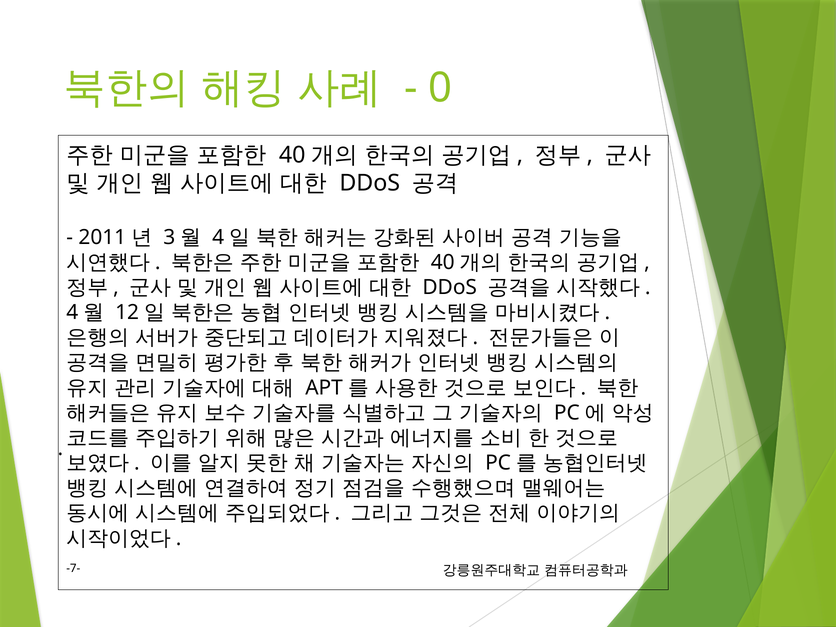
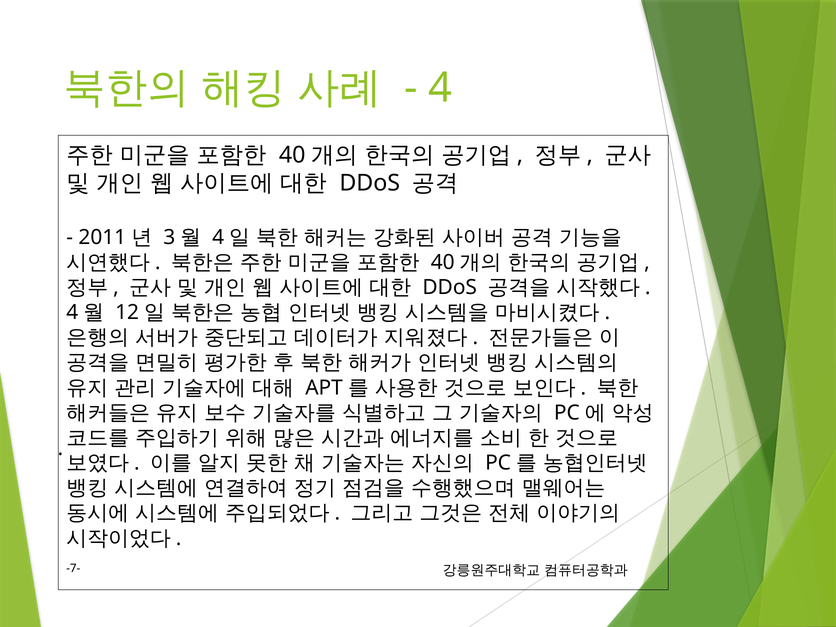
0: 0 -> 4
